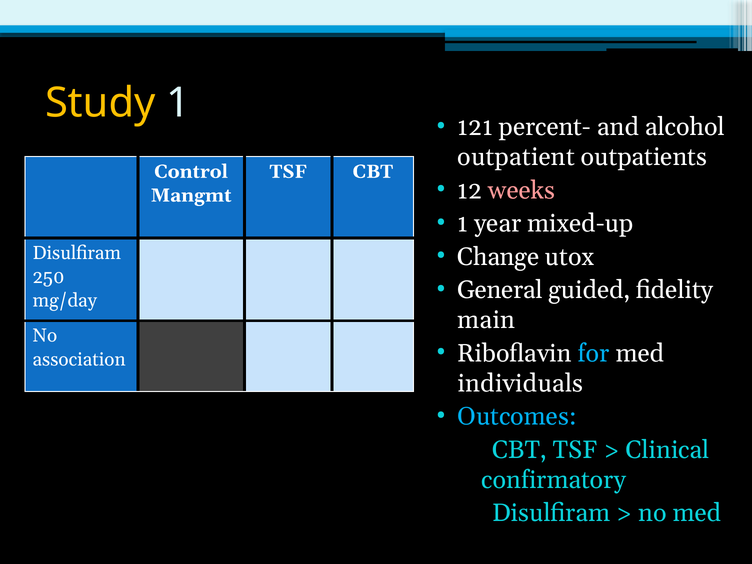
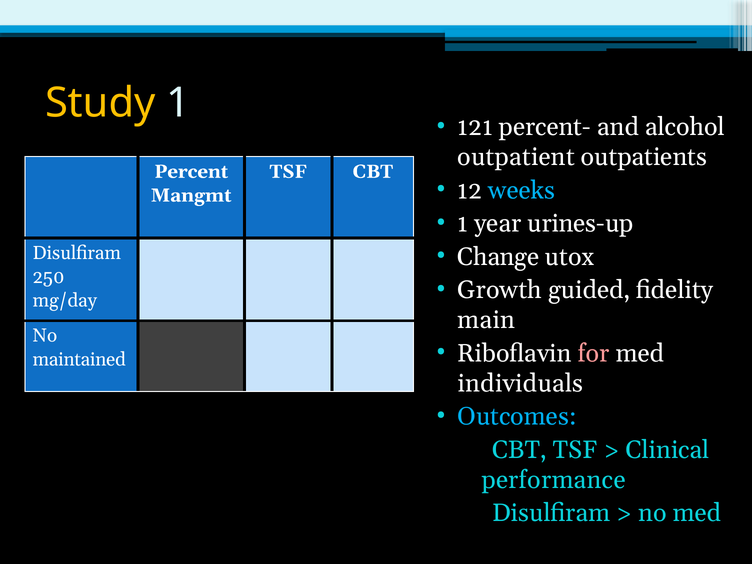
Control: Control -> Percent
weeks colour: pink -> light blue
mixed-up: mixed-up -> urines-up
General: General -> Growth
for colour: light blue -> pink
association: association -> maintained
confirmatory: confirmatory -> performance
